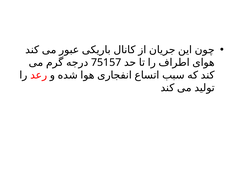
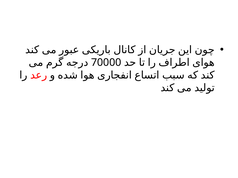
75157: 75157 -> 70000
